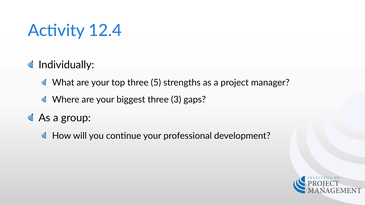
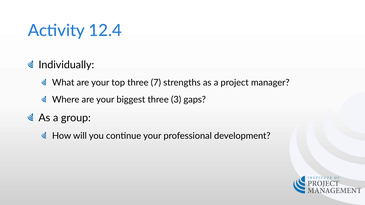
5: 5 -> 7
